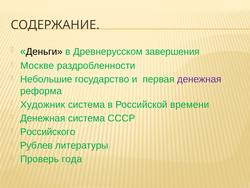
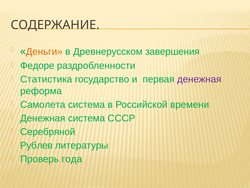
Деньги colour: black -> orange
Москве: Москве -> Федоре
Небольшие: Небольшие -> Статистика
Художник: Художник -> Самолета
Российского: Российского -> Серебряной
